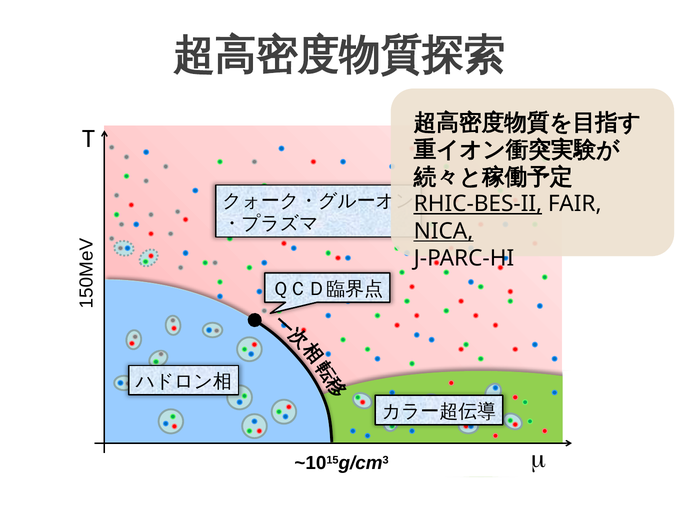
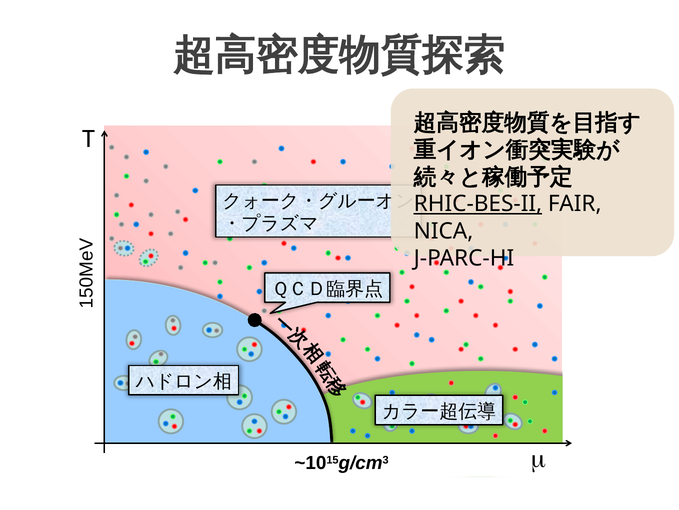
NICA underline: present -> none
